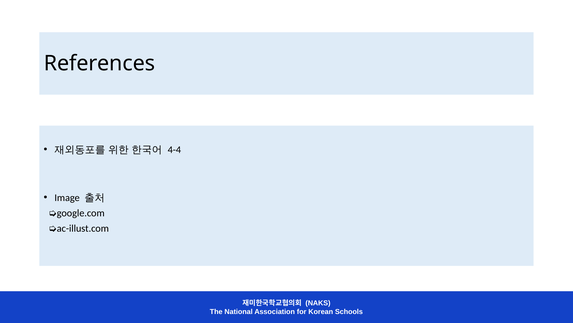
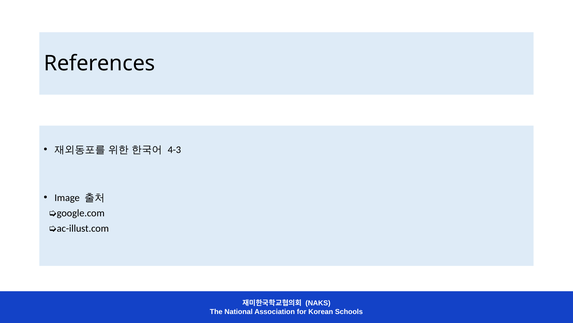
4-4: 4-4 -> 4-3
